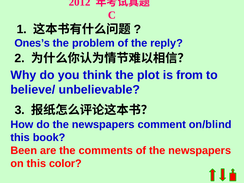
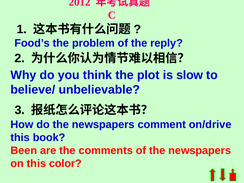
Ones’s: Ones’s -> Food’s
from: from -> slow
on/blind: on/blind -> on/drive
